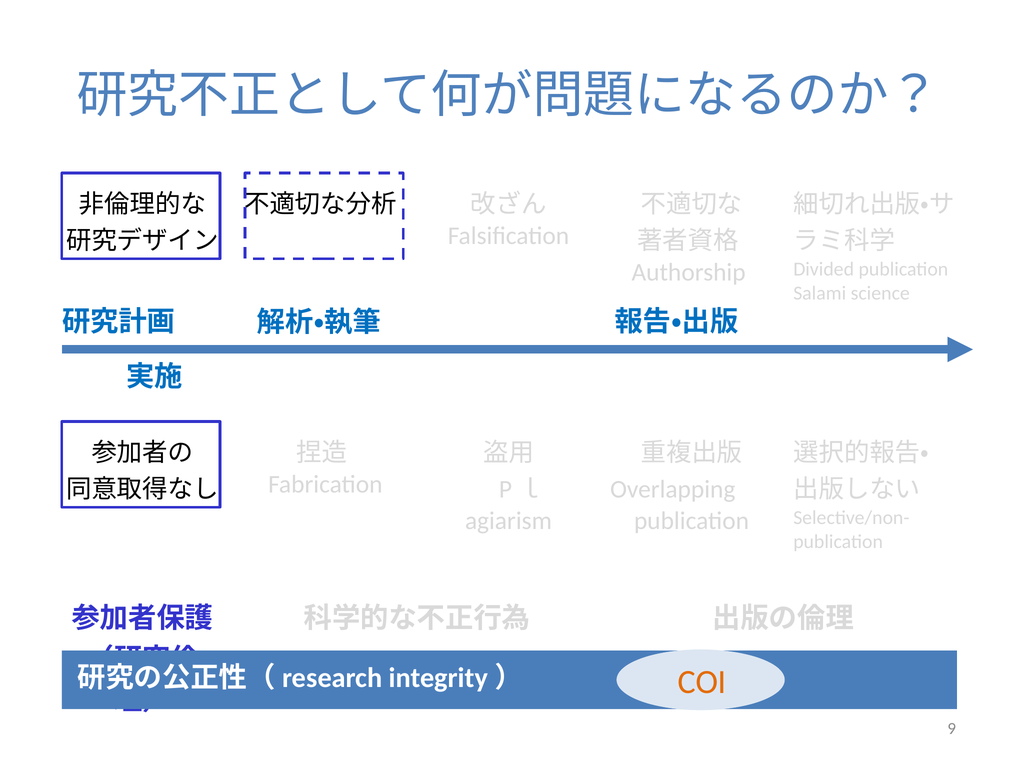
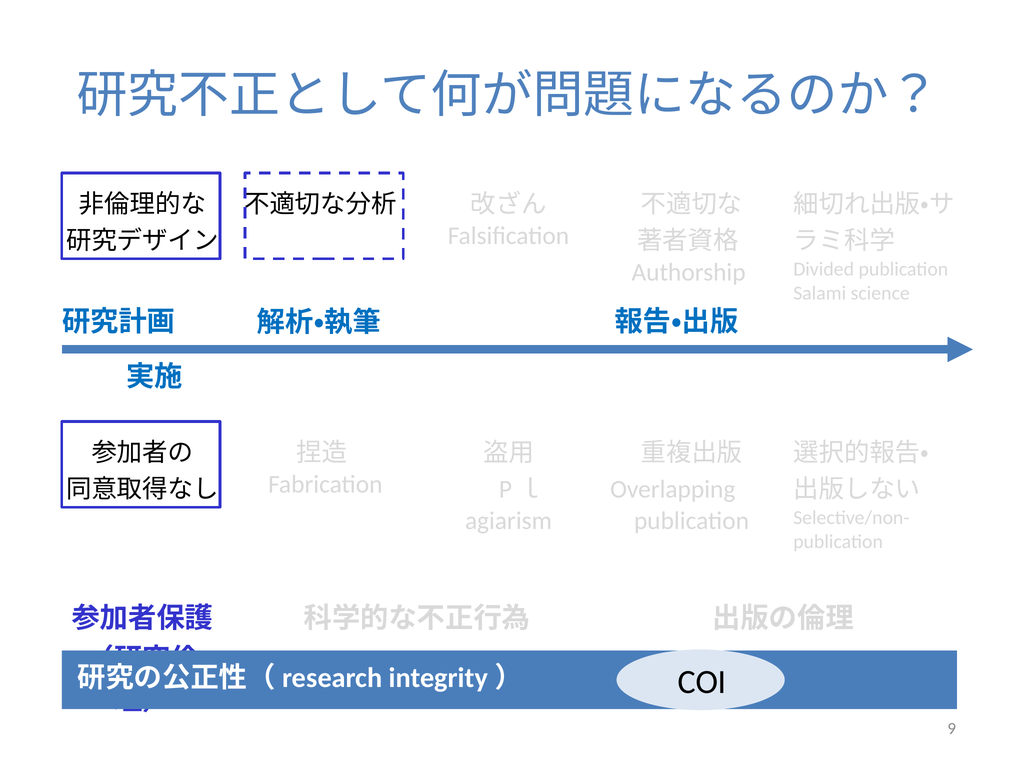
COI colour: orange -> black
